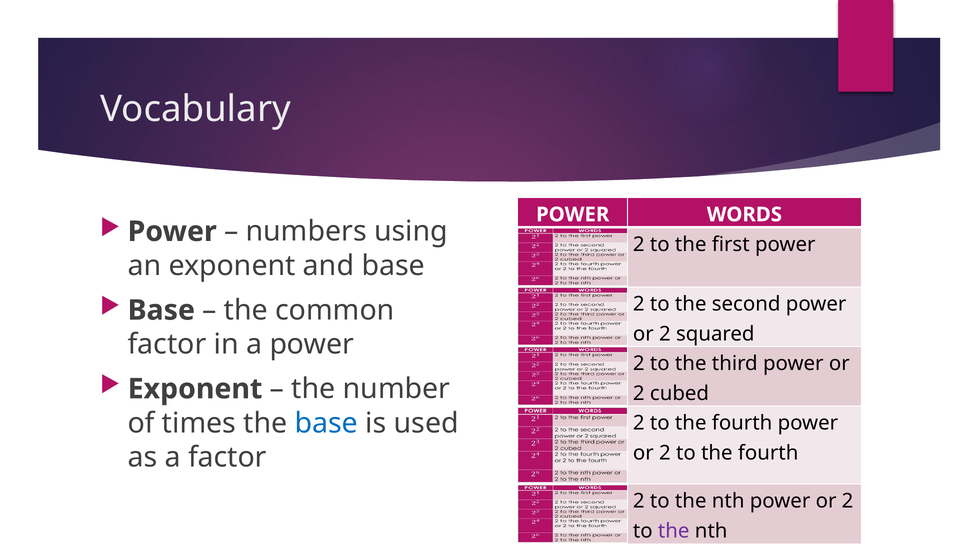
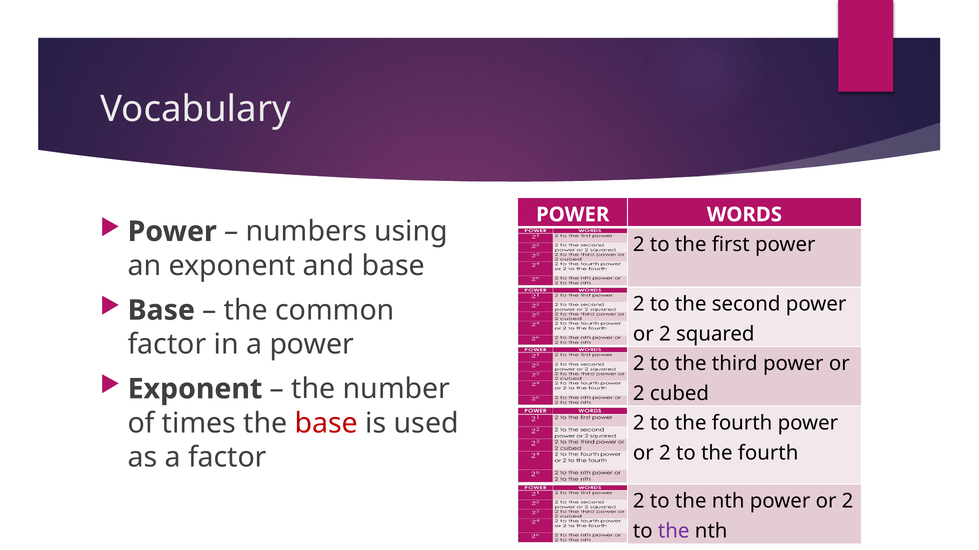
base at (326, 424) colour: blue -> red
